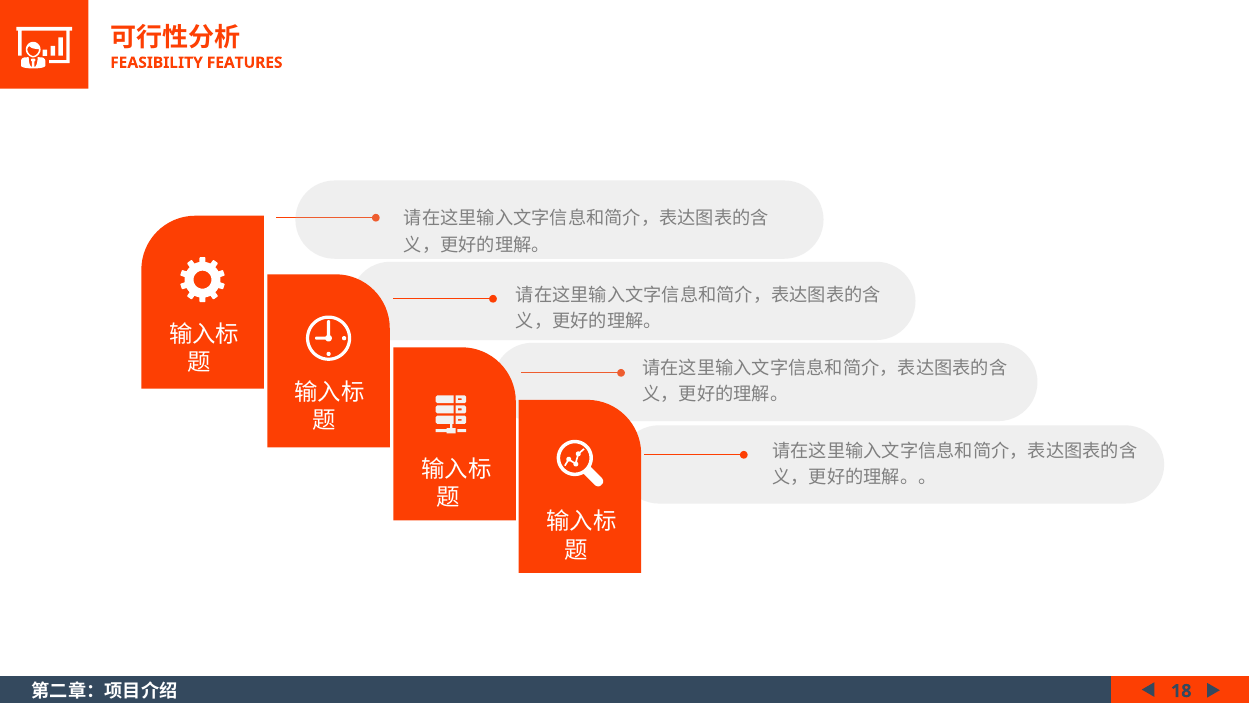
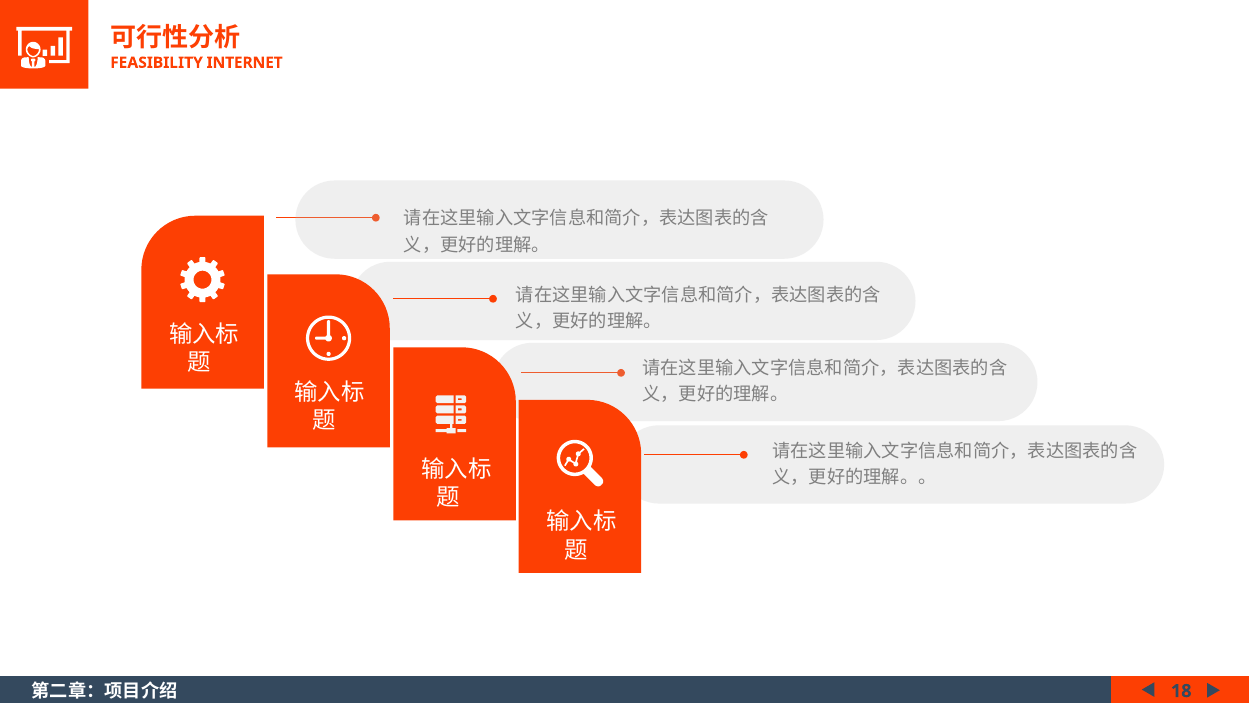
FEATURES: FEATURES -> INTERNET
